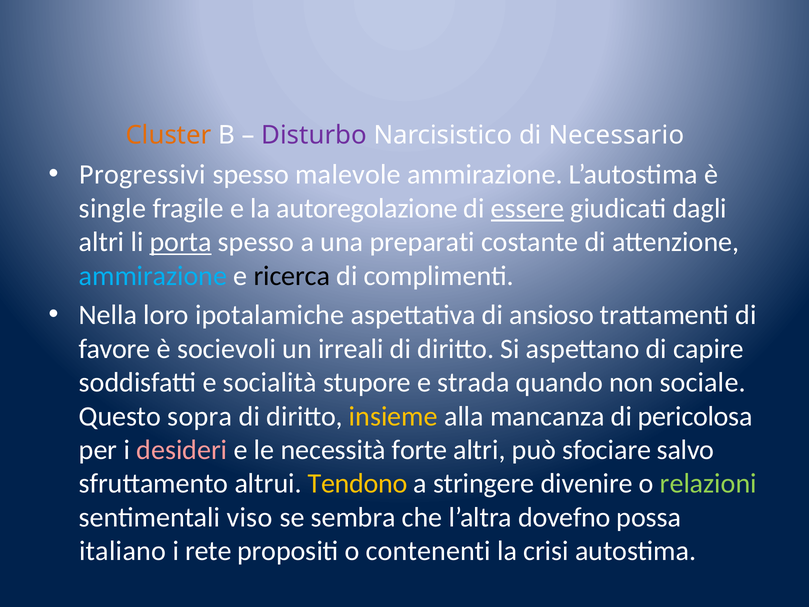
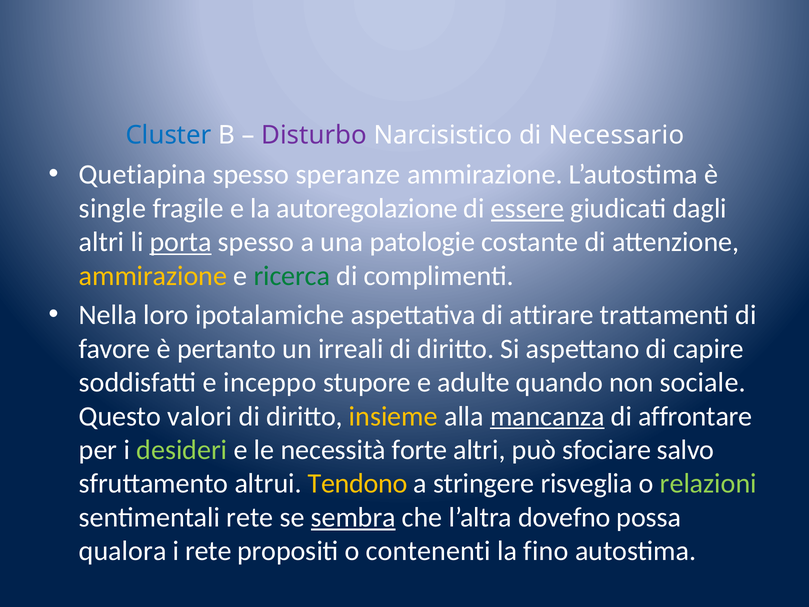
Cluster colour: orange -> blue
Progressivi: Progressivi -> Quetiapina
malevole: malevole -> speranze
preparati: preparati -> patologie
ammirazione at (153, 276) colour: light blue -> yellow
ricerca colour: black -> green
ansioso: ansioso -> attirare
socievoli: socievoli -> pertanto
socialità: socialità -> inceppo
strada: strada -> adulte
sopra: sopra -> valori
mancanza underline: none -> present
pericolosa: pericolosa -> affrontare
desideri colour: pink -> light green
divenire: divenire -> risveglia
sentimentali viso: viso -> rete
sembra underline: none -> present
italiano: italiano -> qualora
crisi: crisi -> fino
